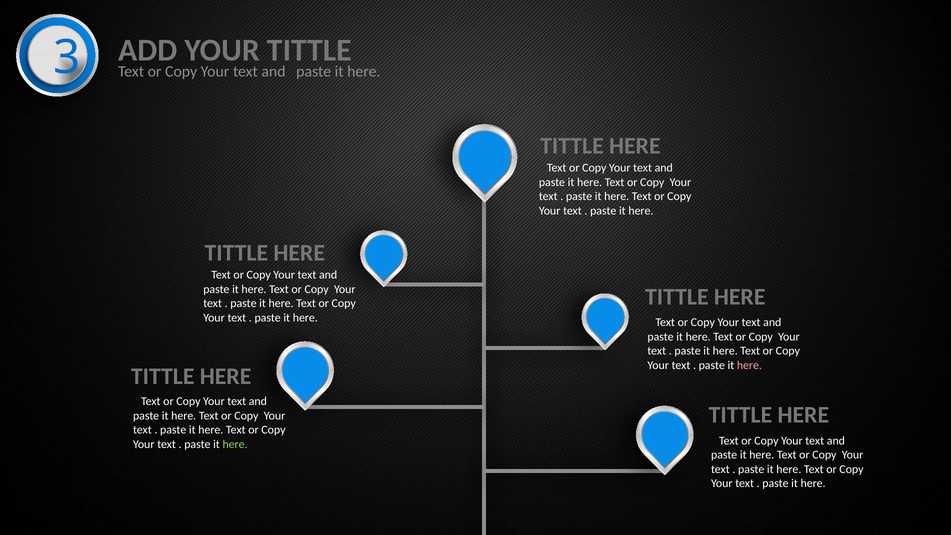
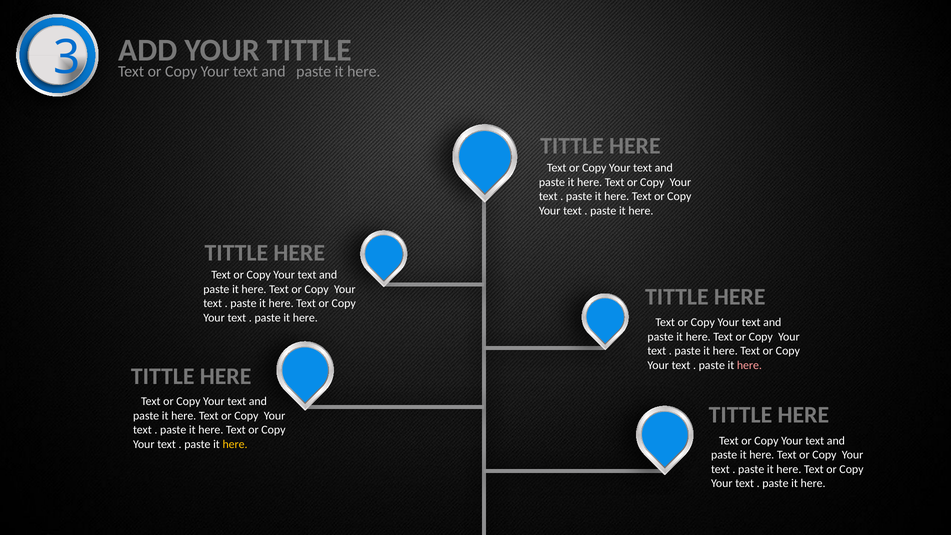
here at (235, 444) colour: light green -> yellow
